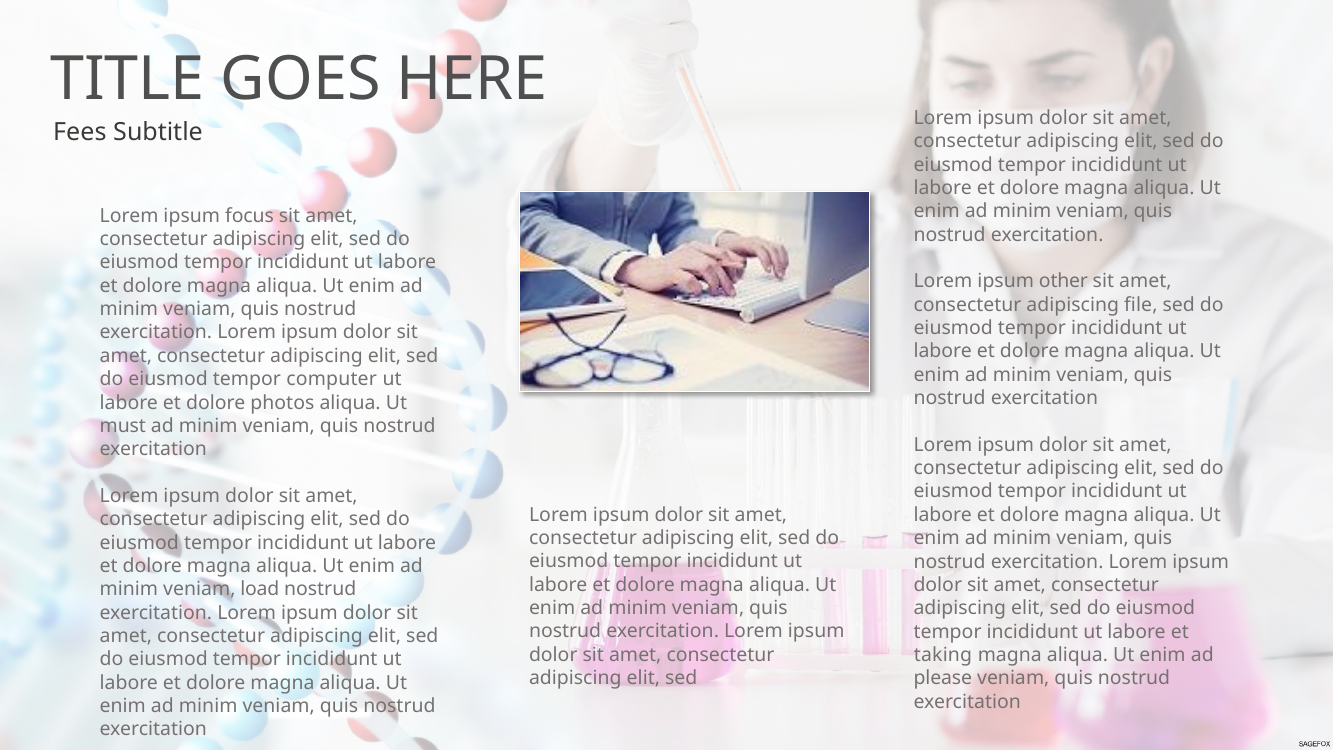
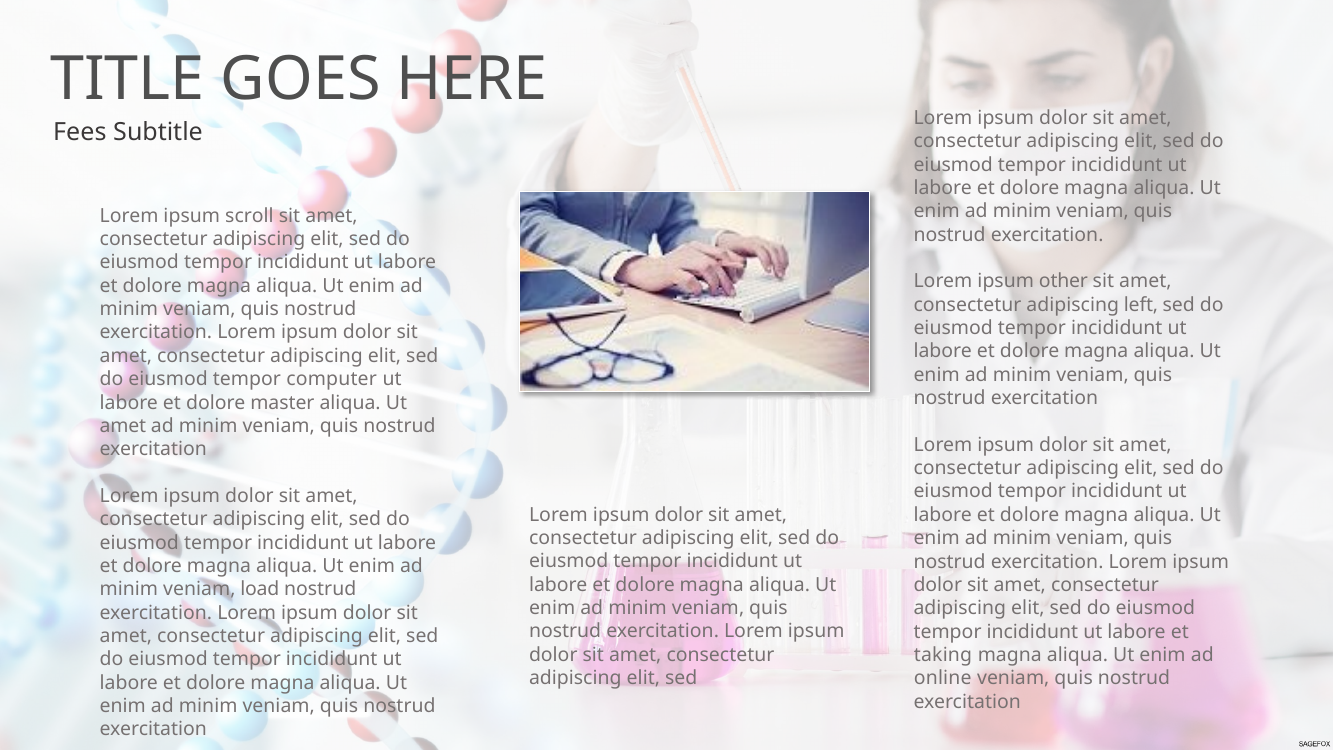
focus: focus -> scroll
file: file -> left
photos: photos -> master
must at (123, 426): must -> amet
please: please -> online
